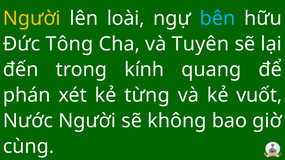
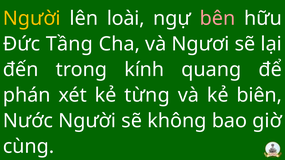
bên colour: light blue -> pink
Tông: Tông -> Tầng
Tuyên: Tuyên -> Ngươi
vuốt: vuốt -> biên
